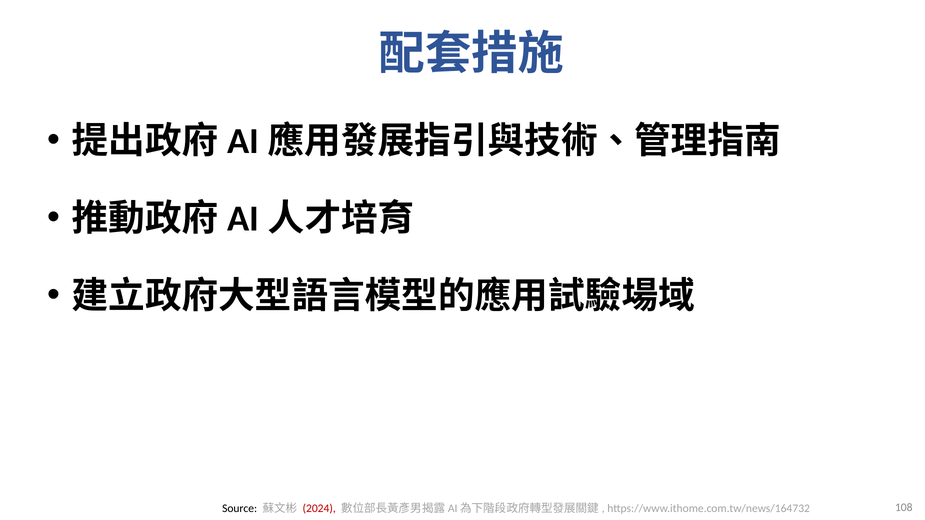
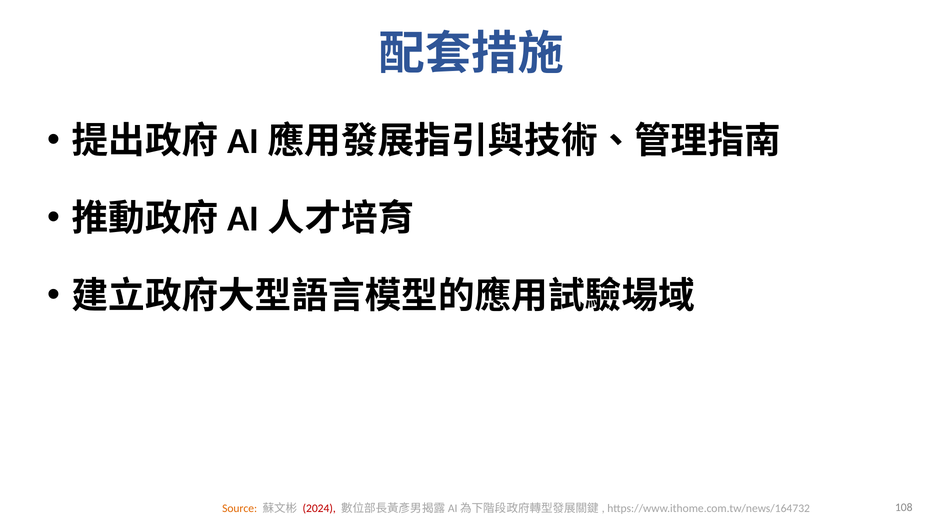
Source colour: black -> orange
